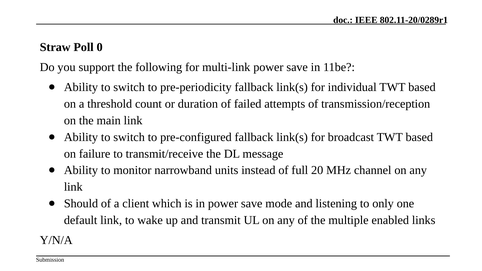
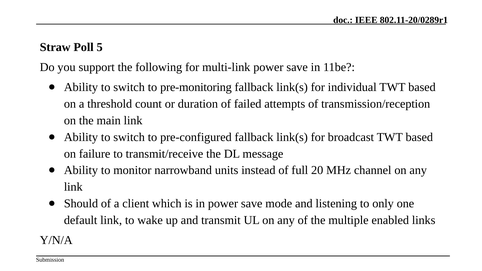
0: 0 -> 5
pre-periodicity: pre-periodicity -> pre-monitoring
